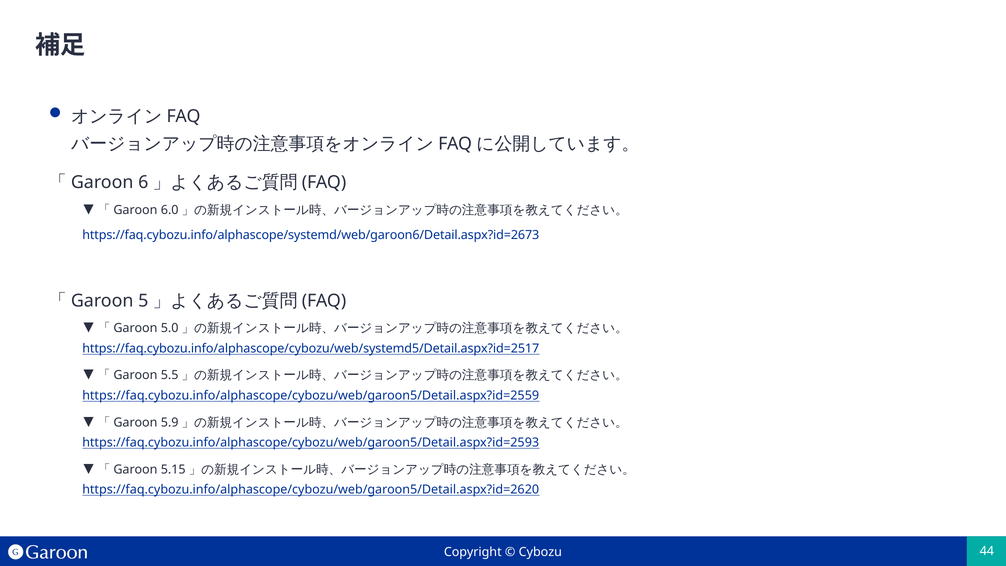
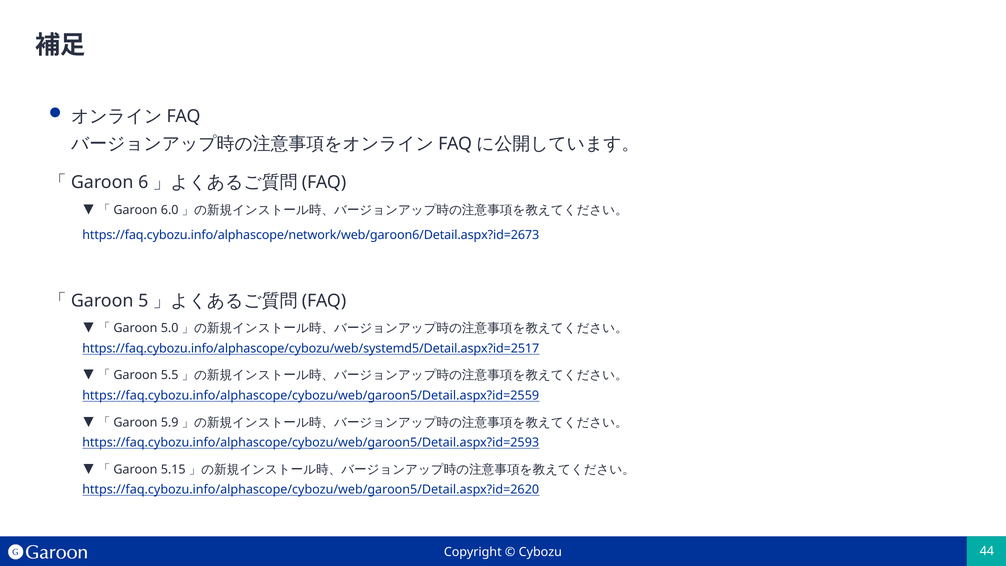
https://faq.cybozu.info/alphascope/systemd/web/garoon6/Detail.aspx?id=2673: https://faq.cybozu.info/alphascope/systemd/web/garoon6/Detail.aspx?id=2673 -> https://faq.cybozu.info/alphascope/network/web/garoon6/Detail.aspx?id=2673
